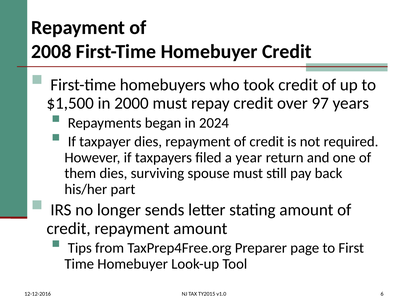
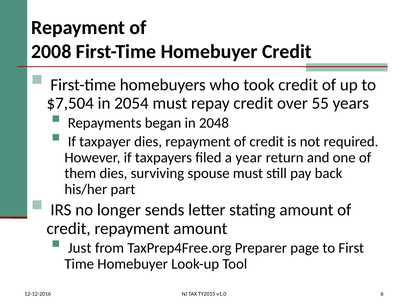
$1,500: $1,500 -> $7,504
2000: 2000 -> 2054
97: 97 -> 55
2024: 2024 -> 2048
Tips: Tips -> Just
